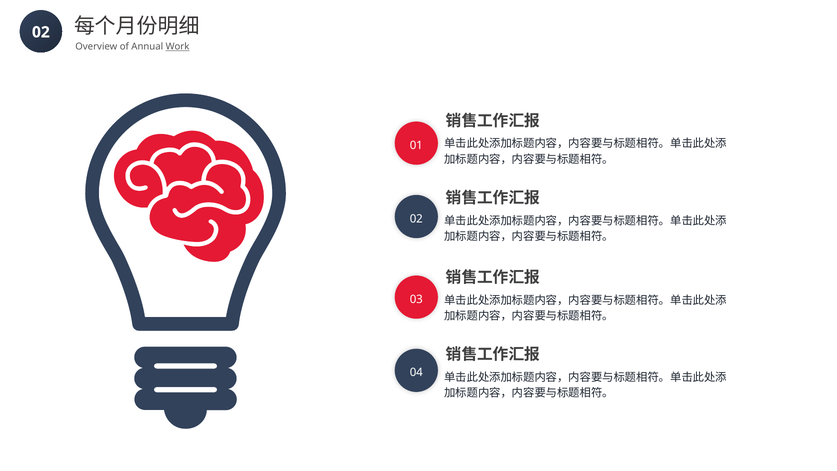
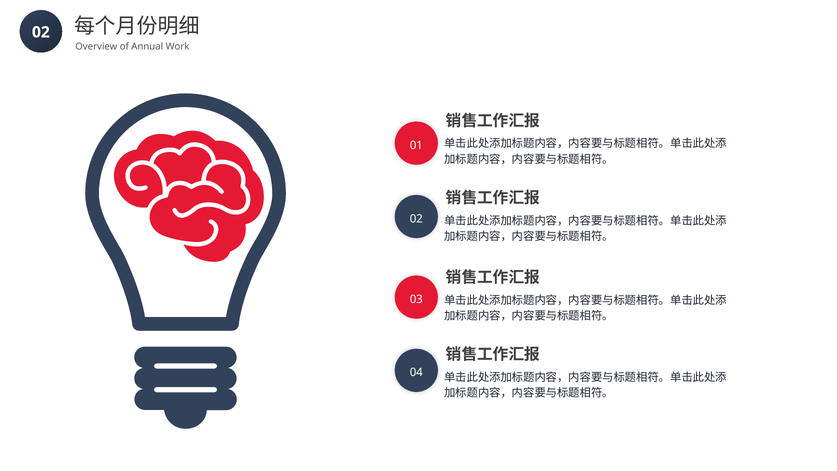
Work underline: present -> none
